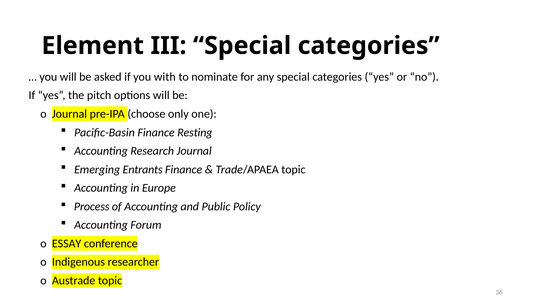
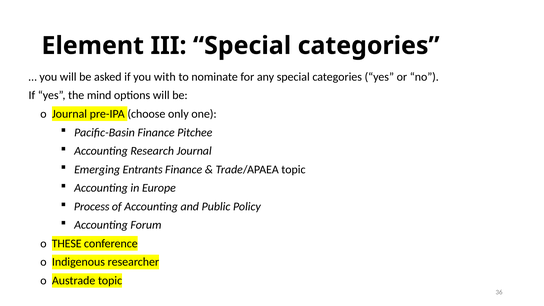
pitch: pitch -> mind
Resting: Resting -> Pitchee
ESSAY: ESSAY -> THESE
